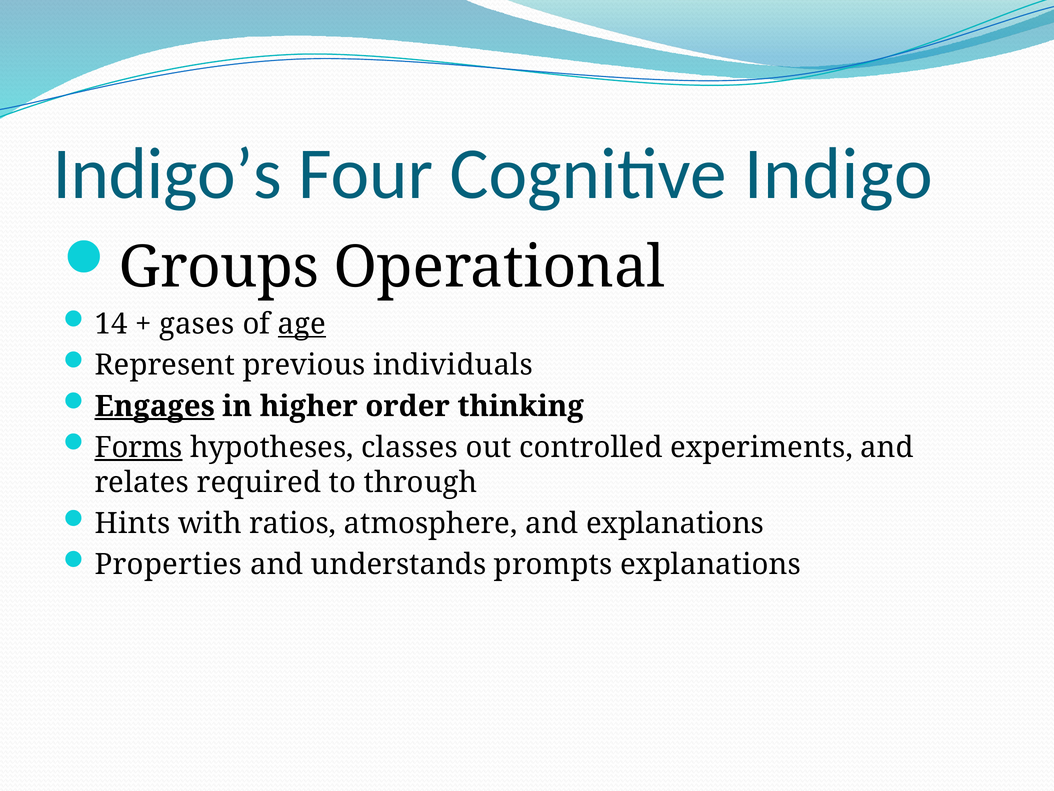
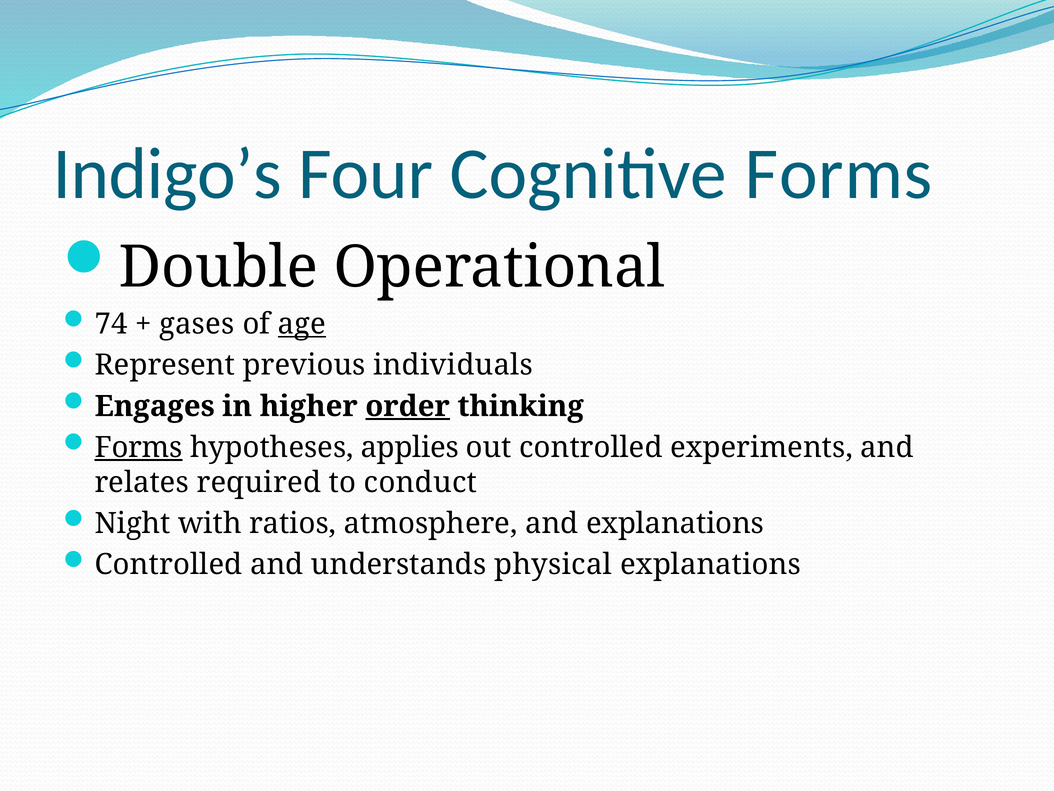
Cognitive Indigo: Indigo -> Forms
Groups: Groups -> Double
14: 14 -> 74
Engages underline: present -> none
order underline: none -> present
classes: classes -> applies
through: through -> conduct
Hints: Hints -> Night
Properties at (168, 564): Properties -> Controlled
prompts: prompts -> physical
